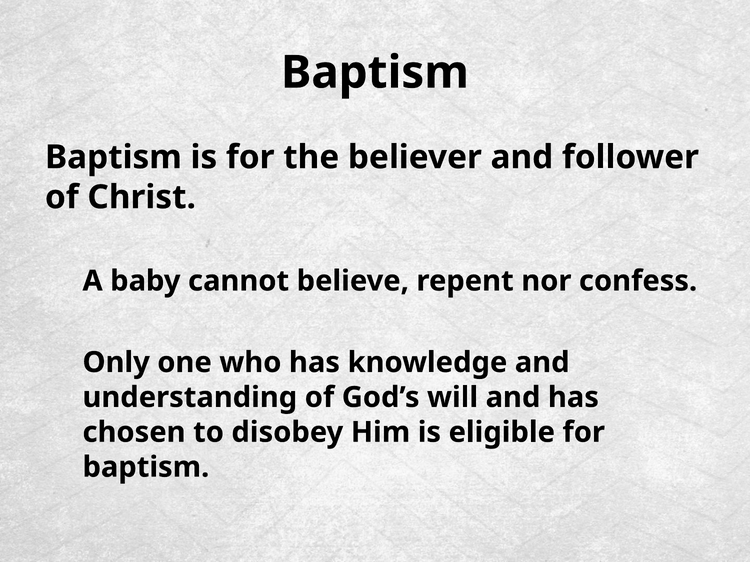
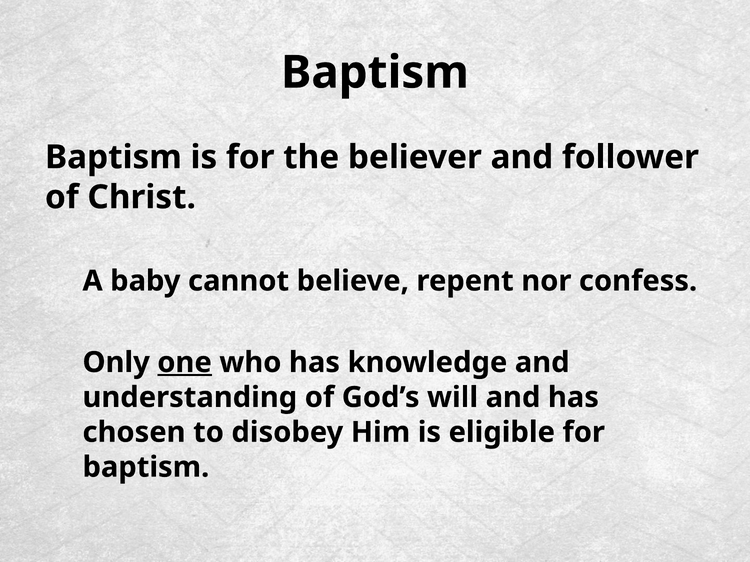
one underline: none -> present
